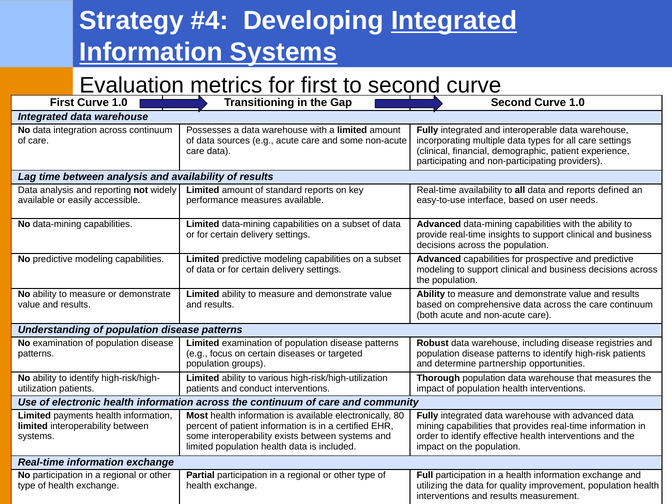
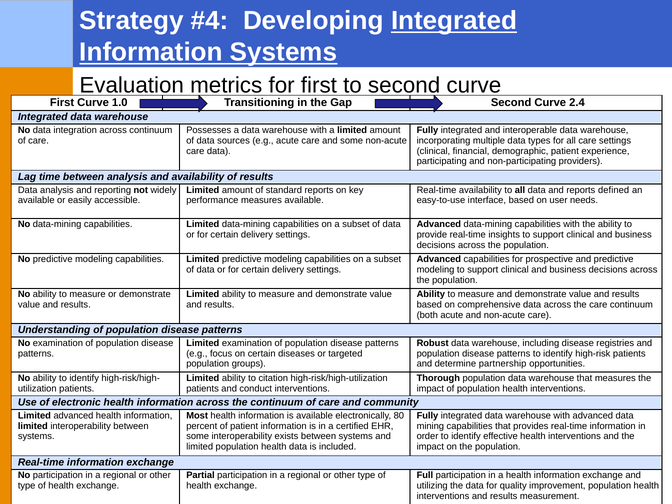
Second Curve 1.0: 1.0 -> 2.4
various: various -> citation
Limited payments: payments -> advanced
